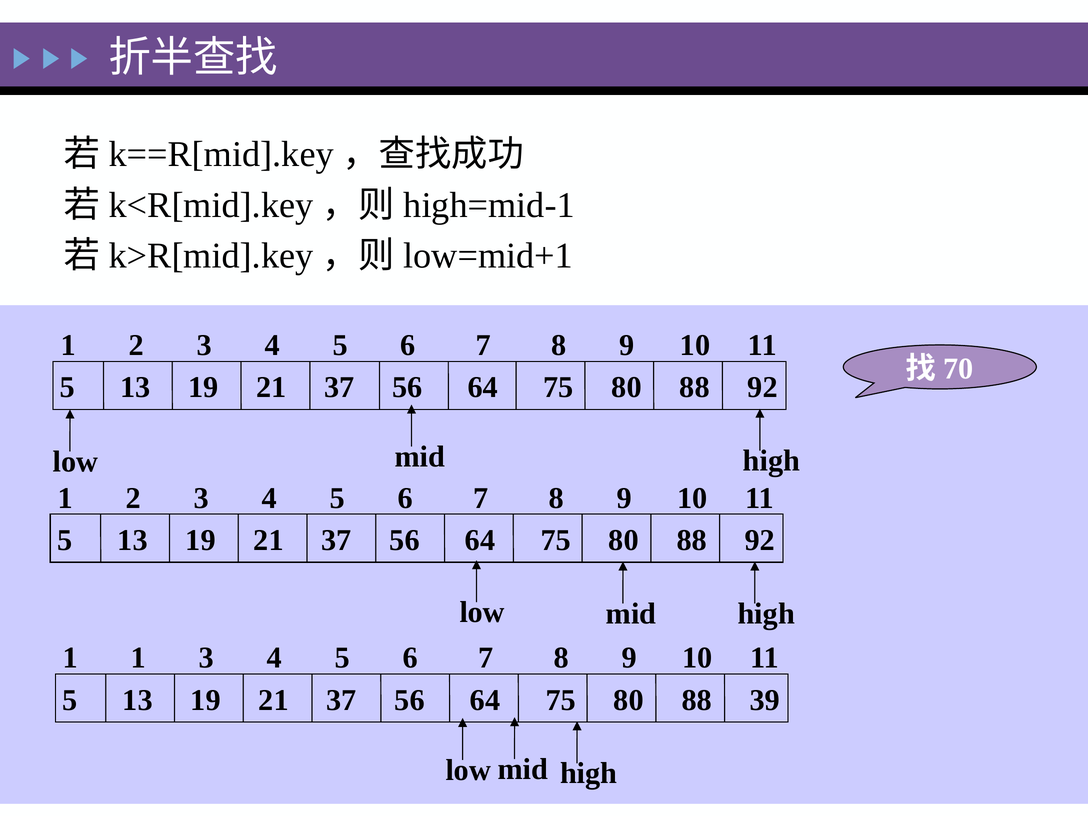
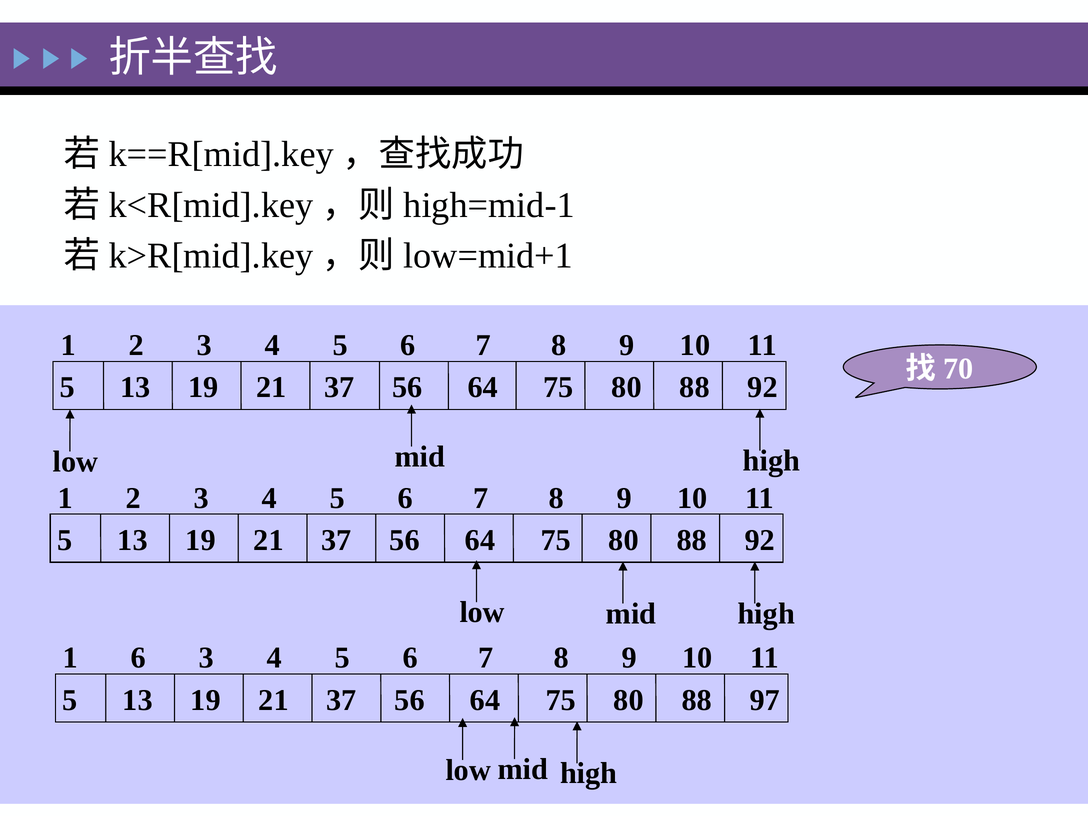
1 1: 1 -> 6
39: 39 -> 97
